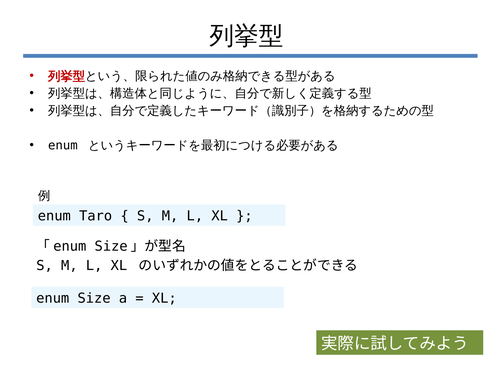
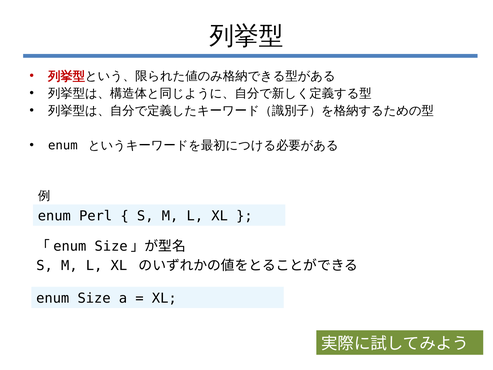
Taro: Taro -> Perl
